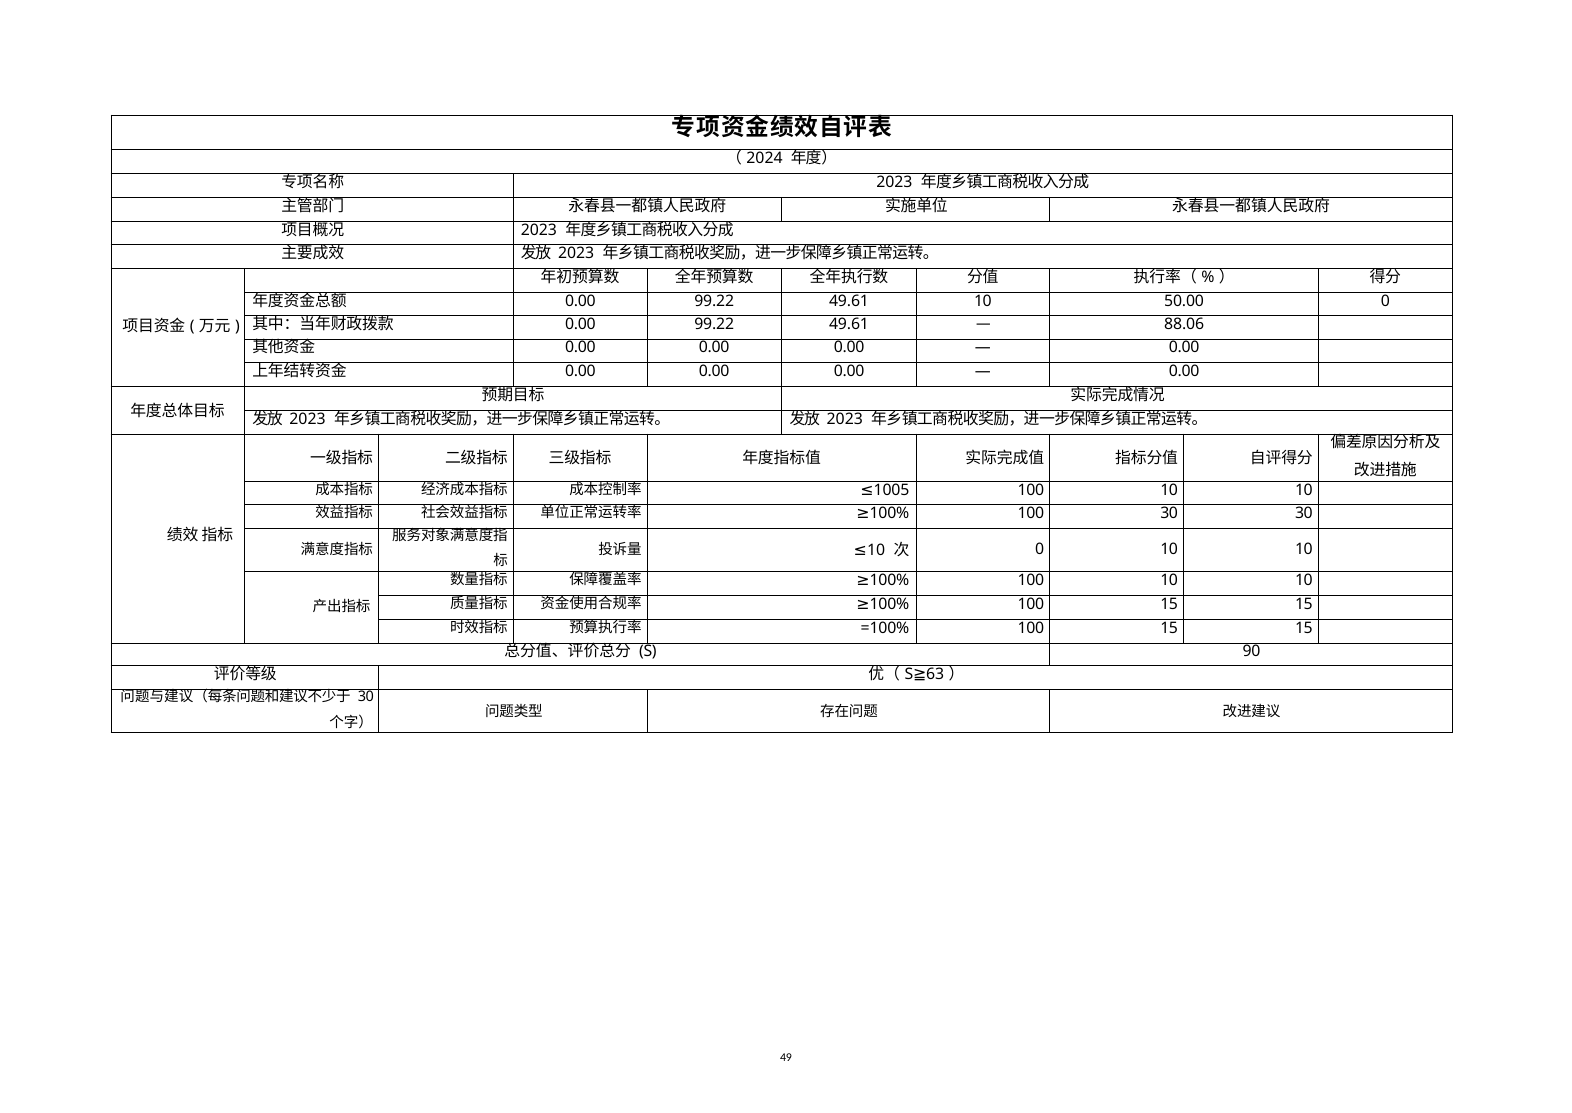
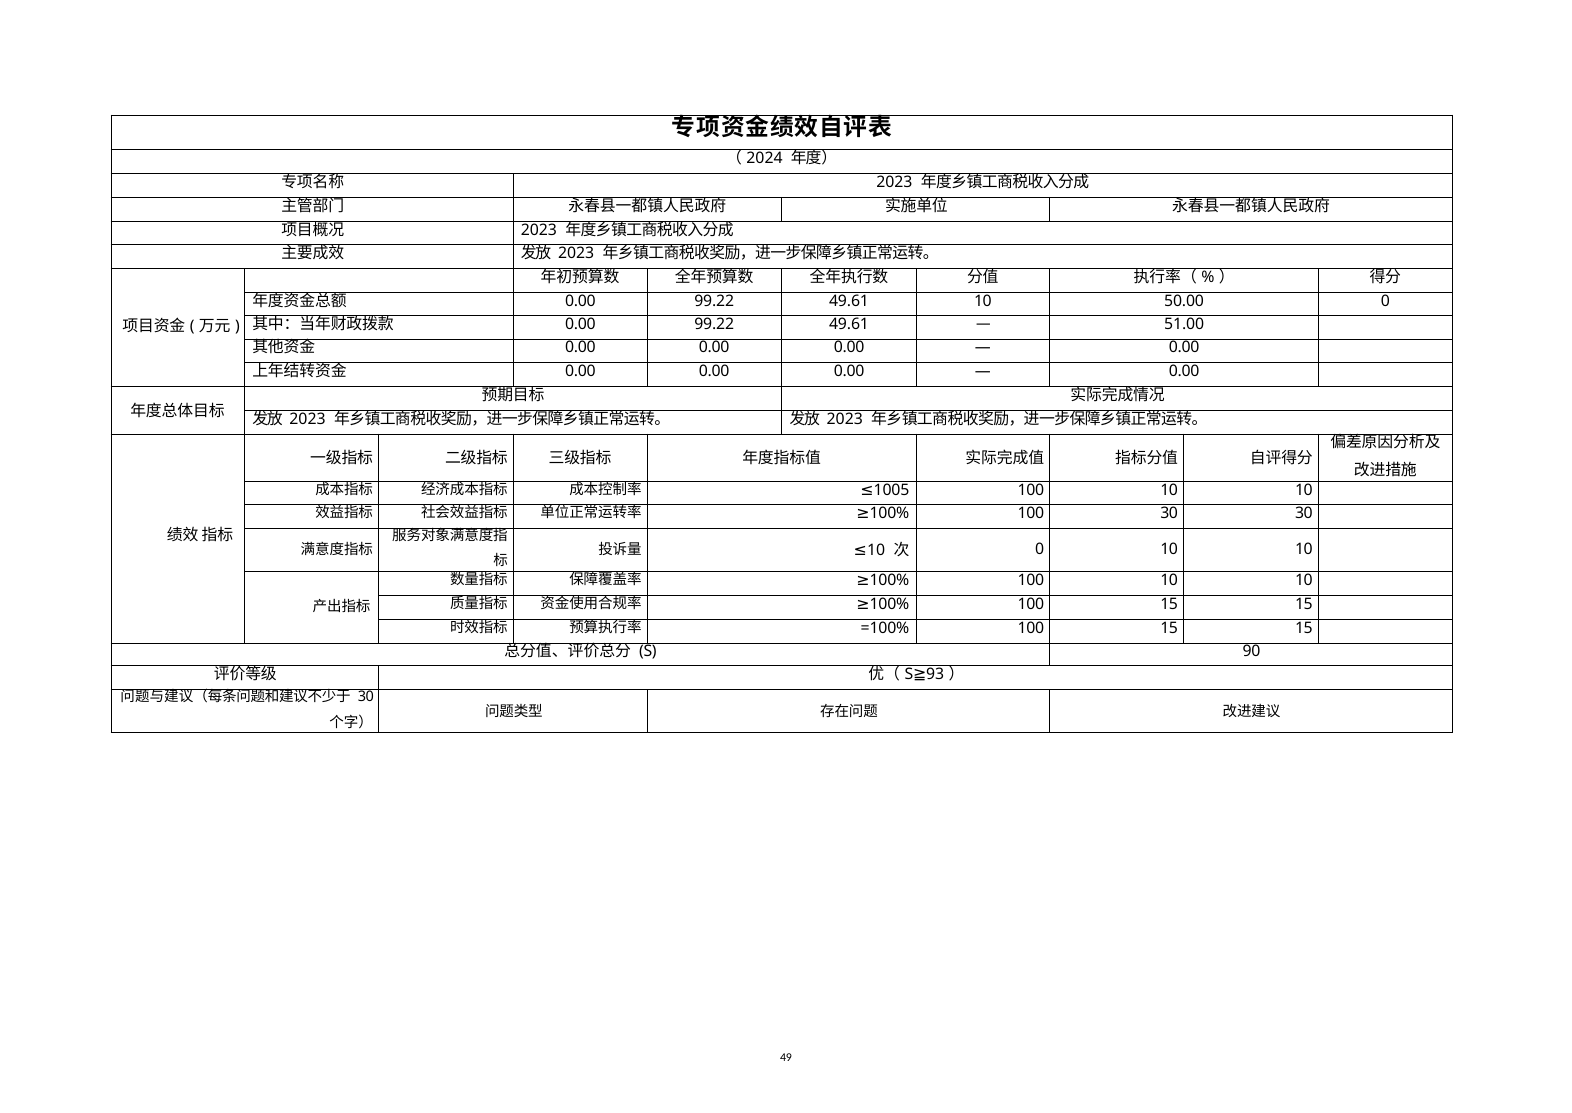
88.06: 88.06 -> 51.00
63: 63 -> 93
